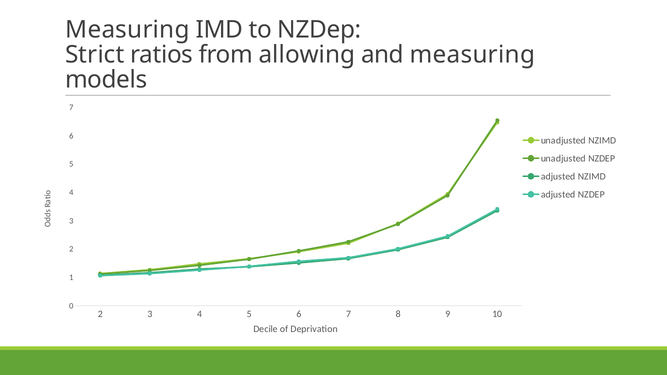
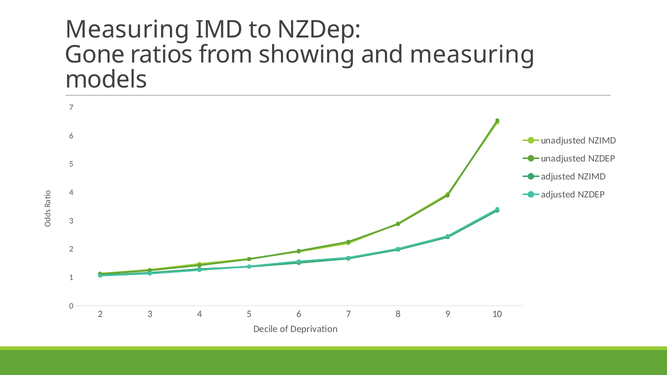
Strict: Strict -> Gone
allowing: allowing -> showing
